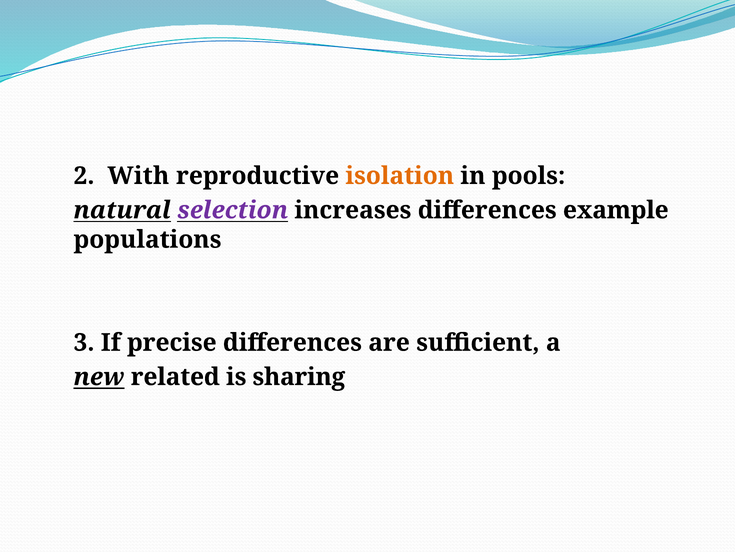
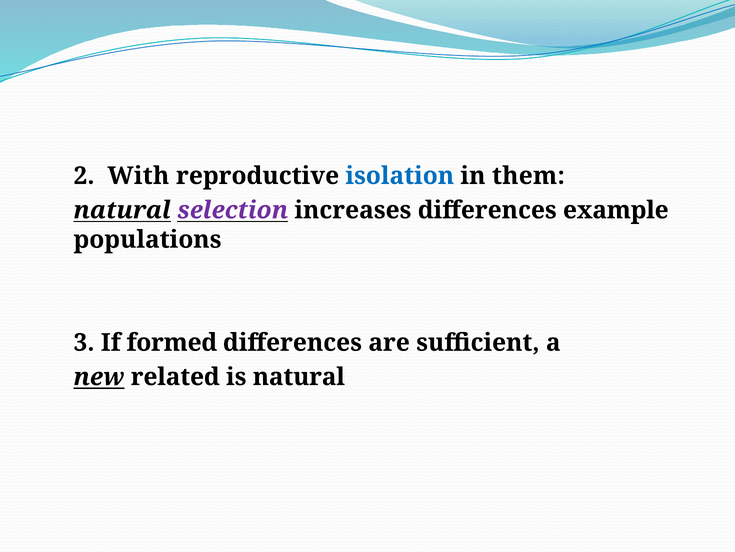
isolation colour: orange -> blue
pools: pools -> them
precise: precise -> formed
is sharing: sharing -> natural
